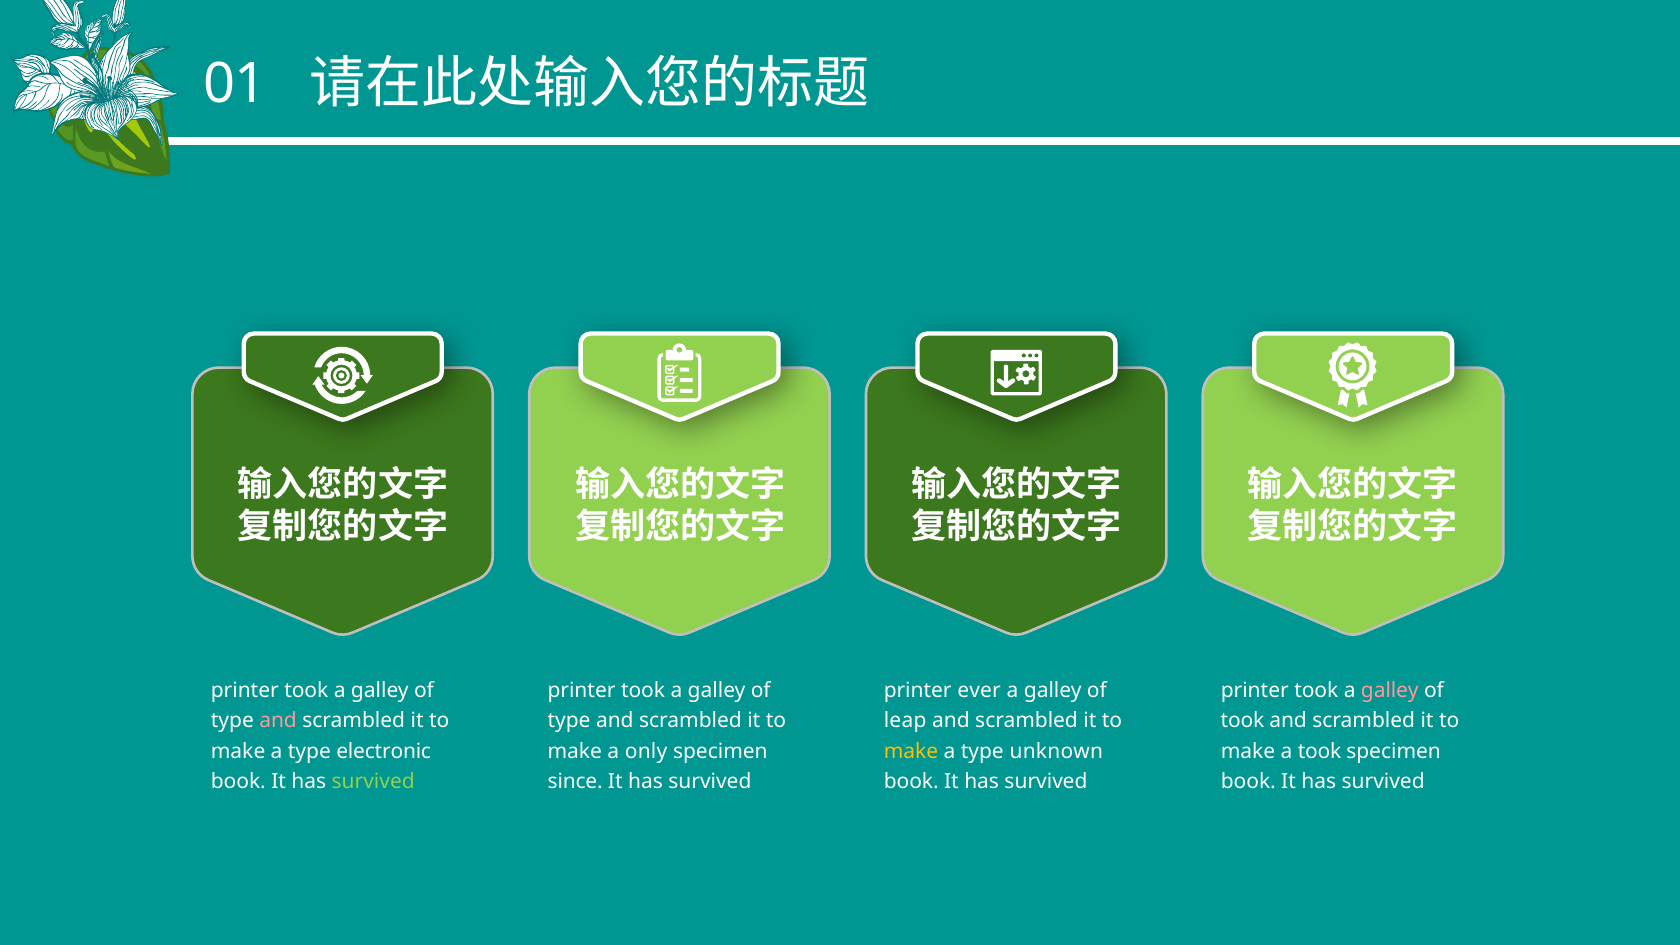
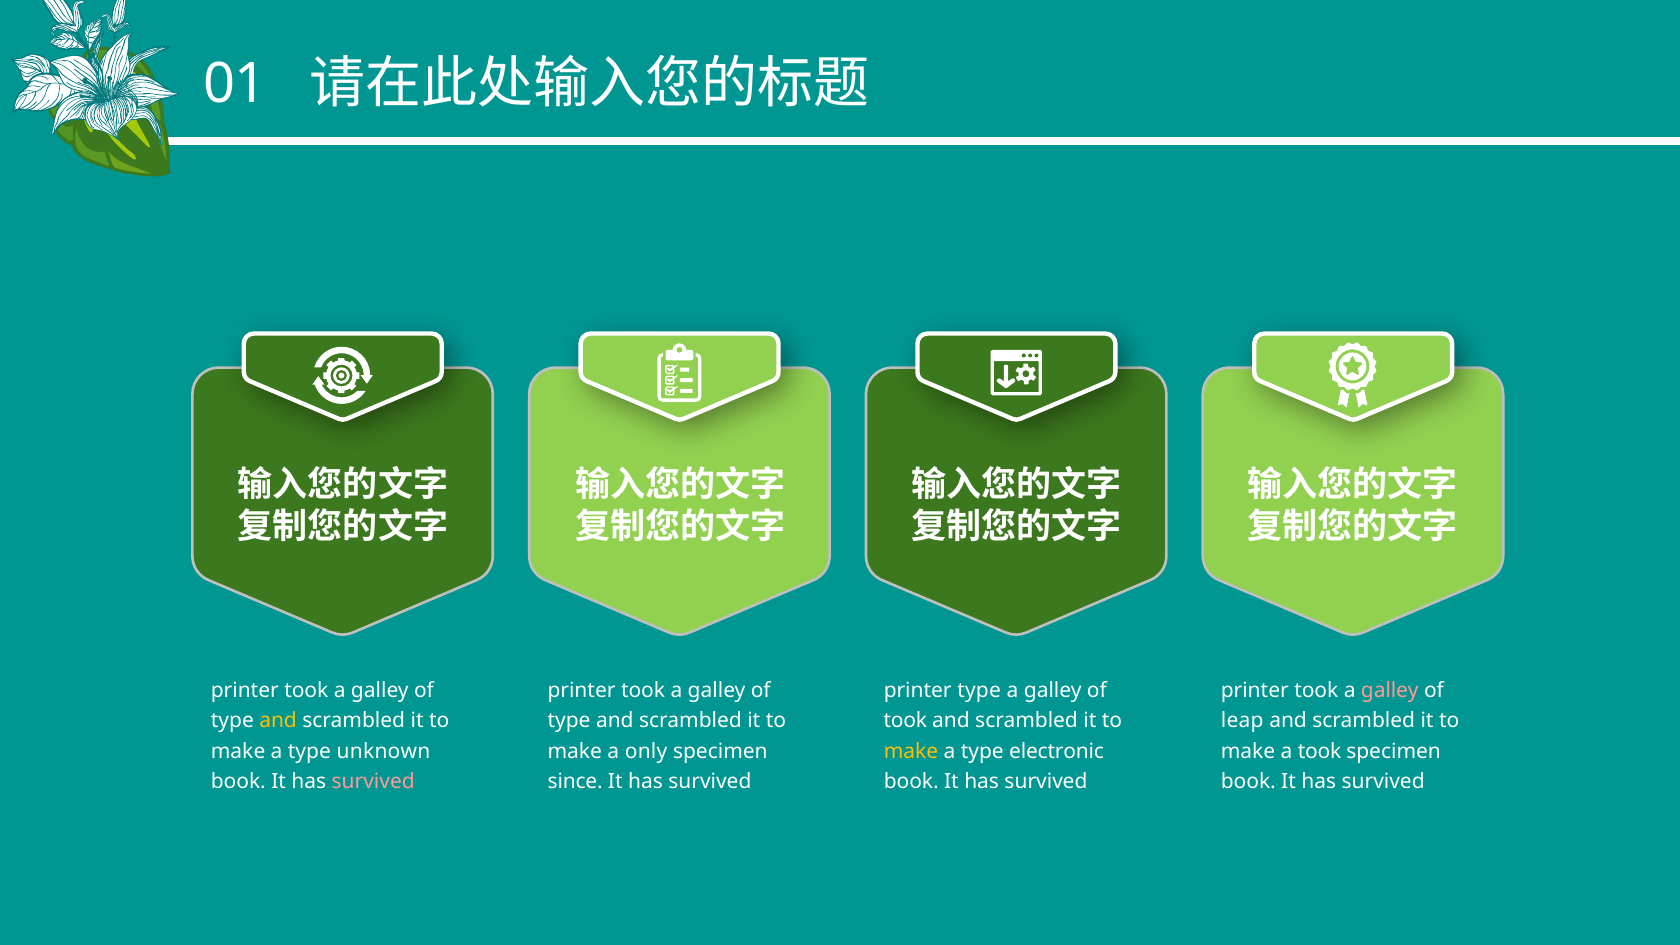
printer ever: ever -> type
and at (278, 721) colour: pink -> yellow
leap at (905, 721): leap -> took
took at (1242, 721): took -> leap
electronic: electronic -> unknown
unknown: unknown -> electronic
survived at (373, 781) colour: light green -> pink
